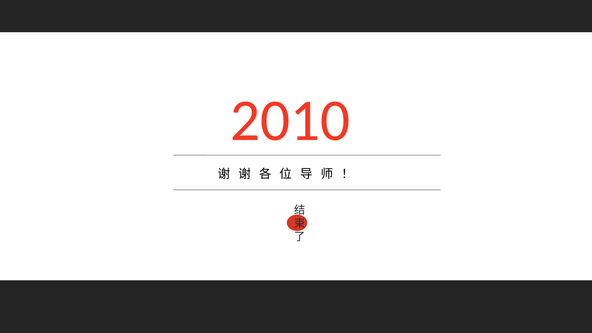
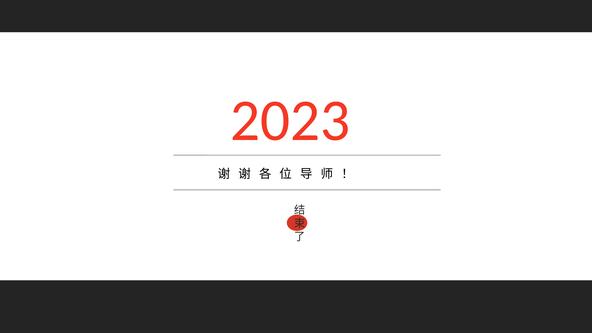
2010: 2010 -> 2023
